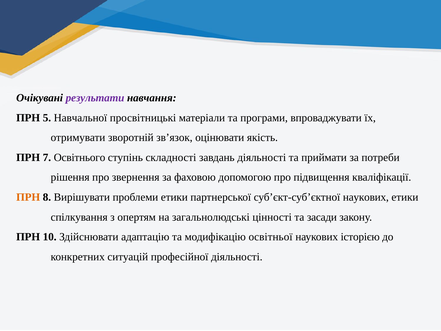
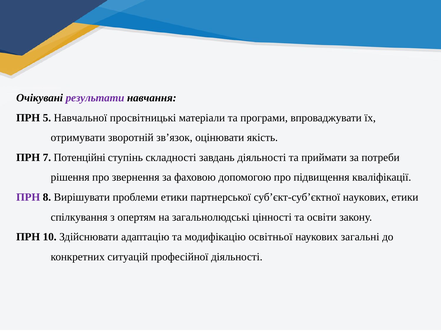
Освітнього: Освітнього -> Потенційні
ПРН at (28, 197) colour: orange -> purple
засади: засади -> освіти
історією: історією -> загальні
